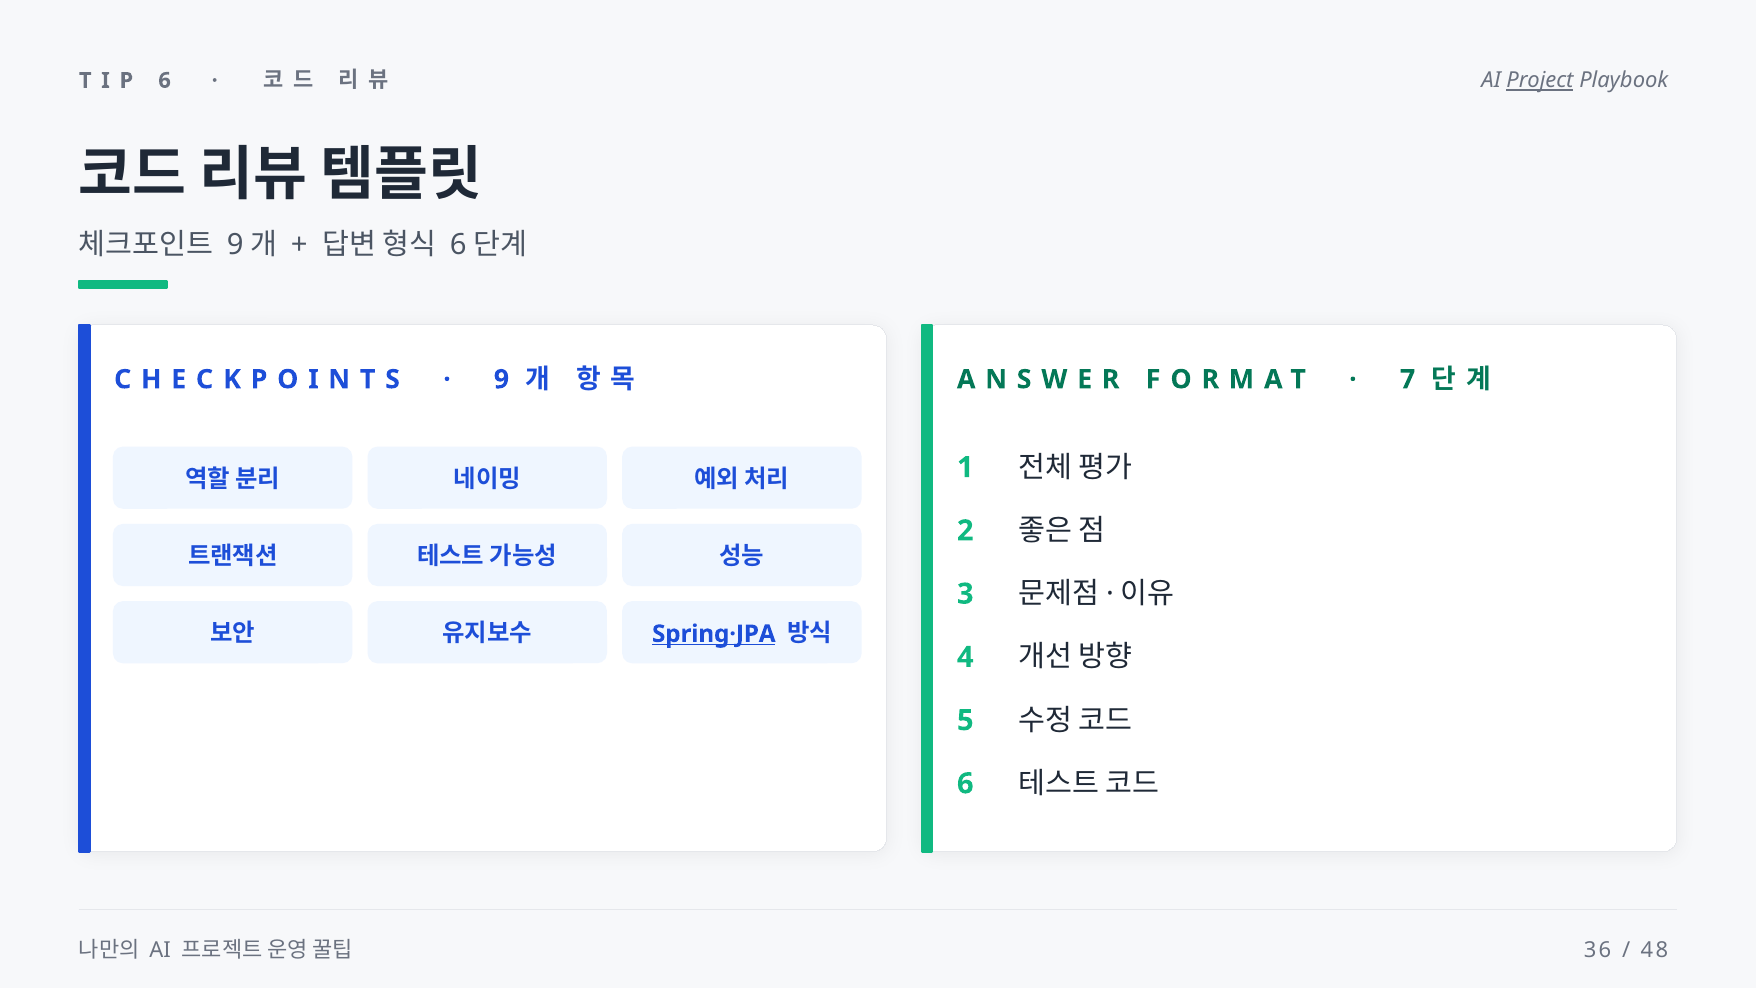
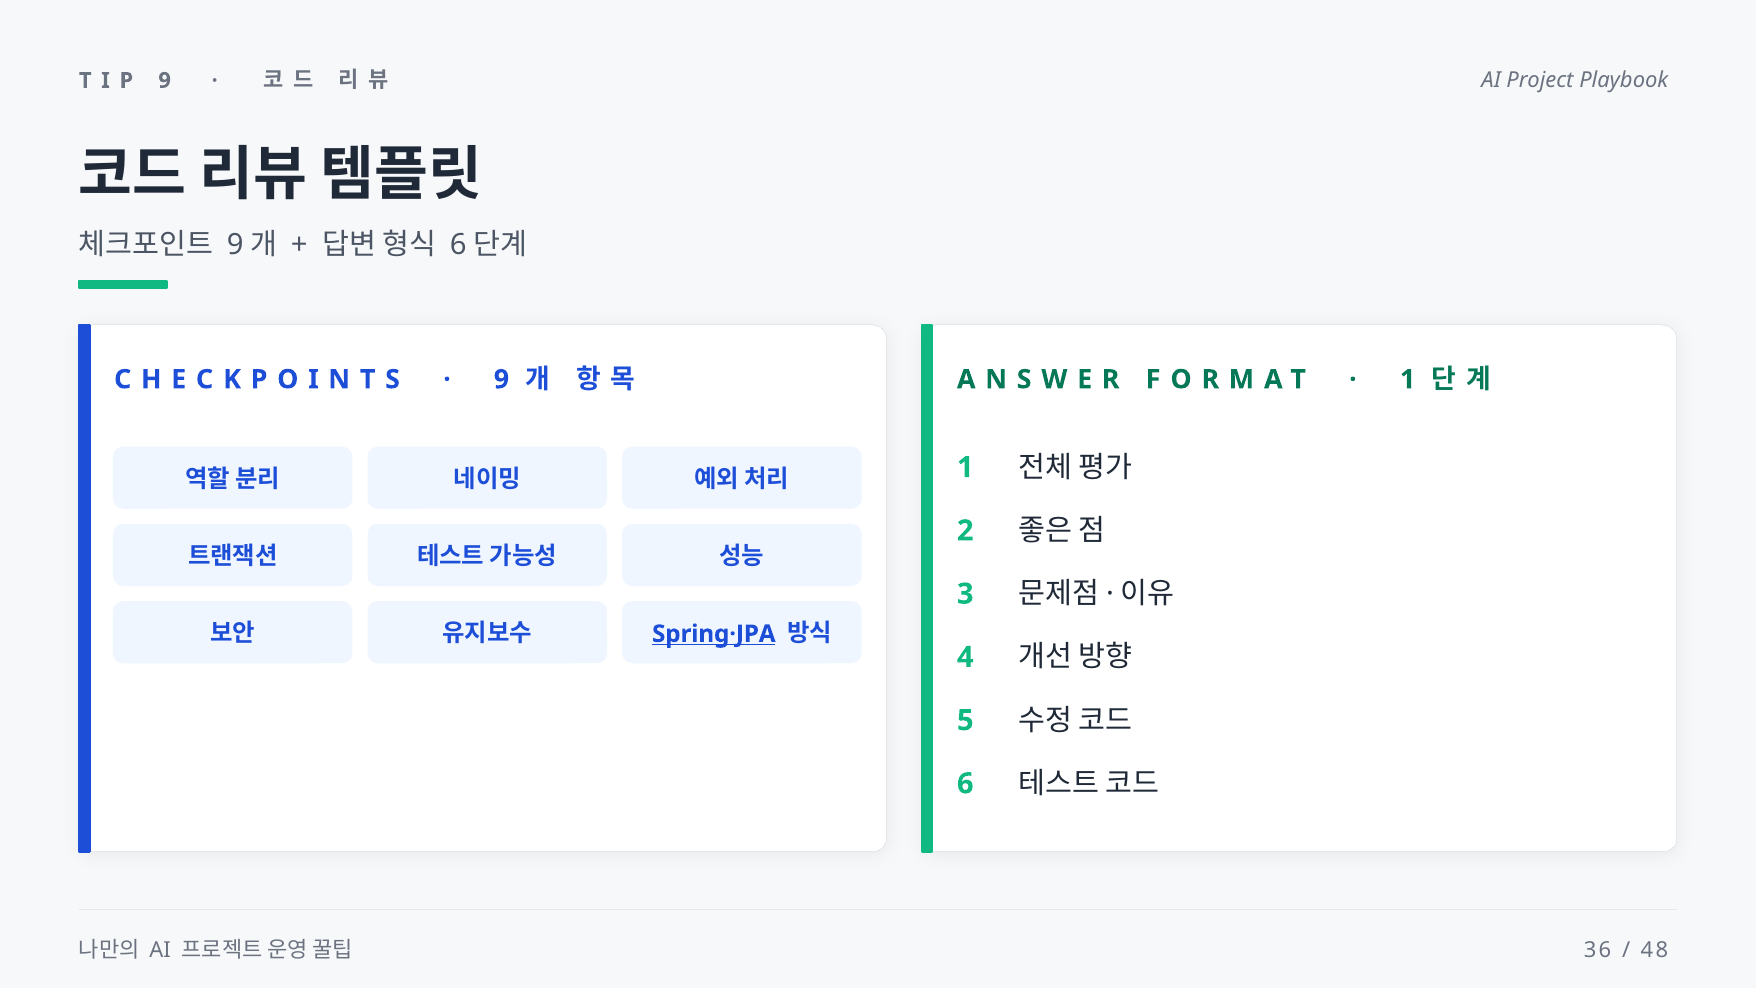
6 at (165, 80): 6 -> 9
Project underline: present -> none
7 at (1408, 379): 7 -> 1
